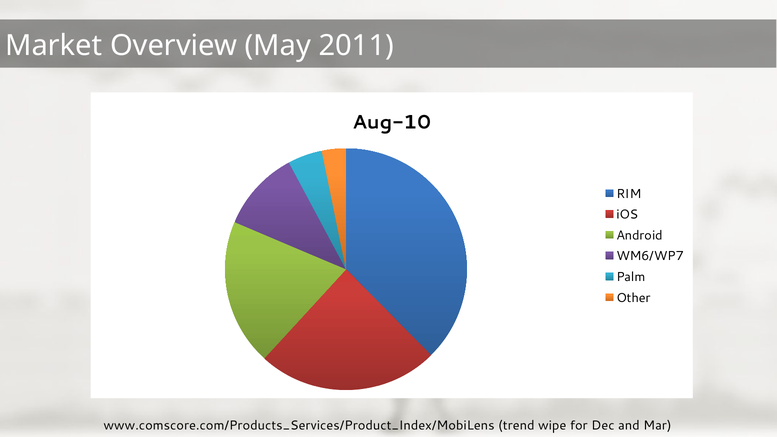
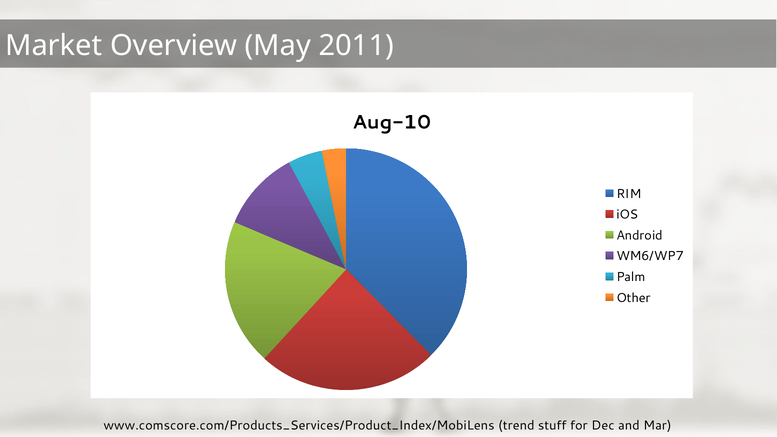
wipe: wipe -> stuff
